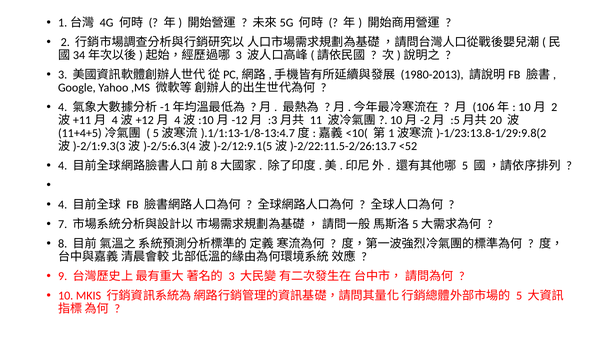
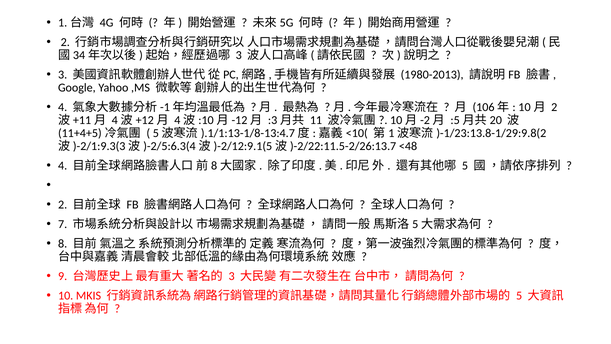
<52: <52 -> <48
4 at (63, 204): 4 -> 2
